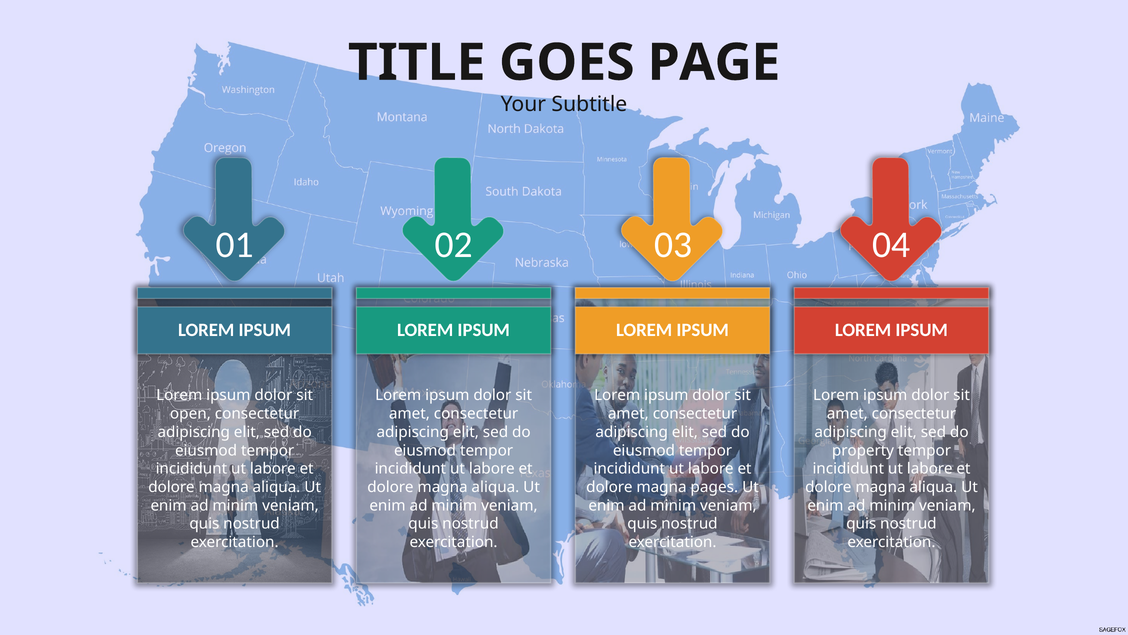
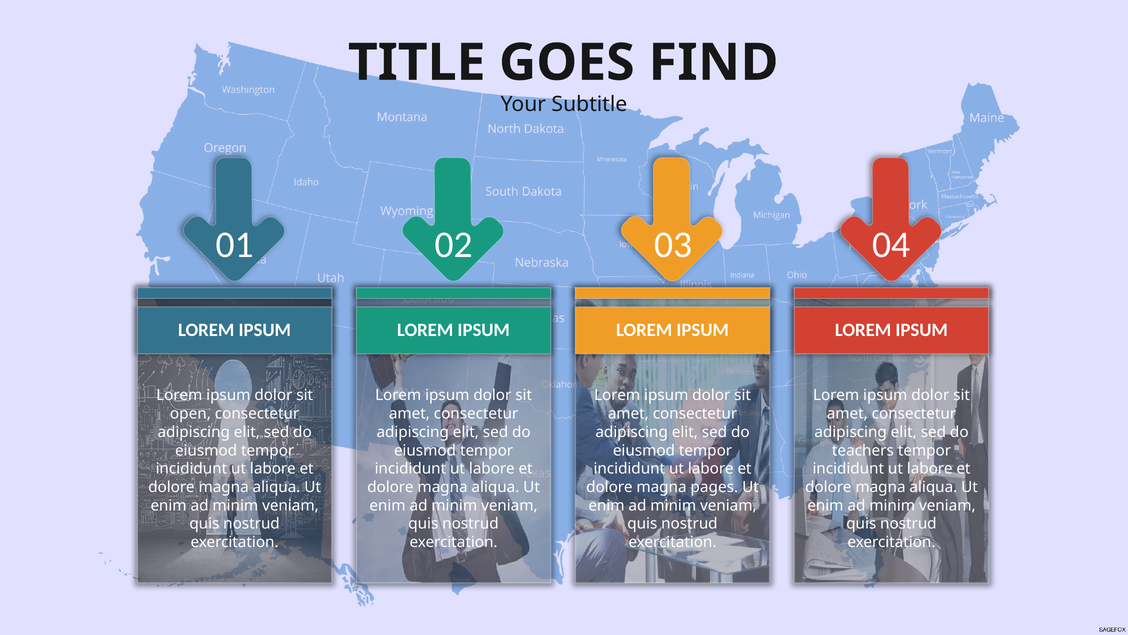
PAGE: PAGE -> FIND
property: property -> teachers
